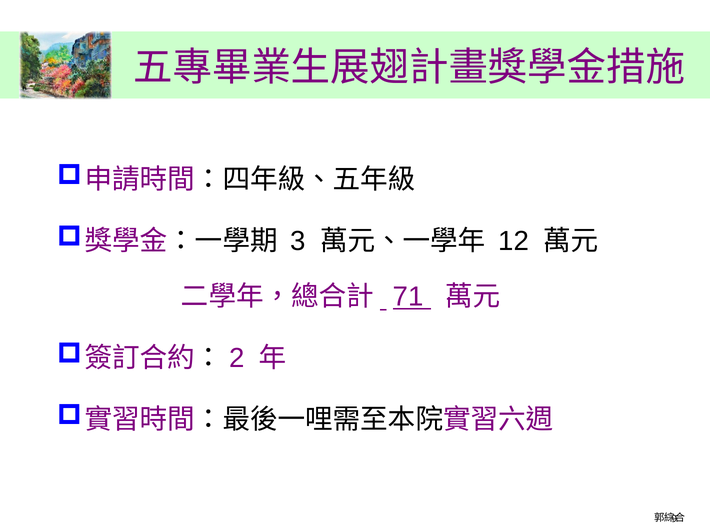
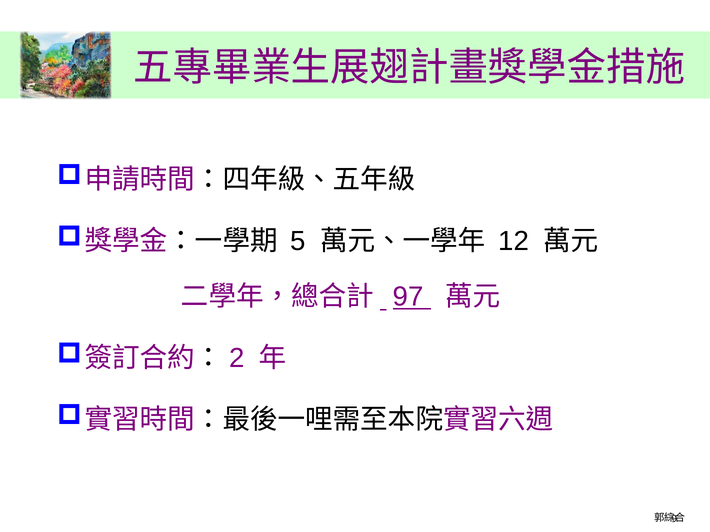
3: 3 -> 5
71: 71 -> 97
